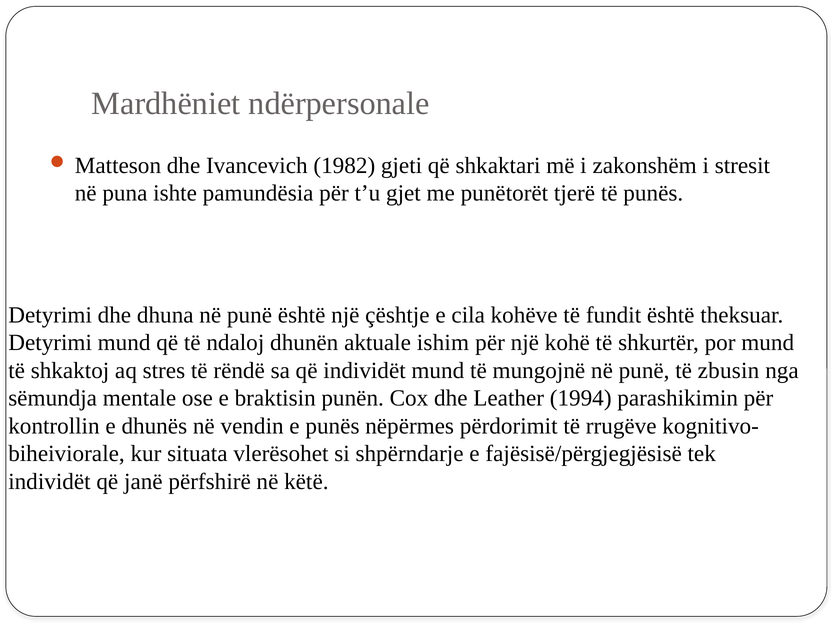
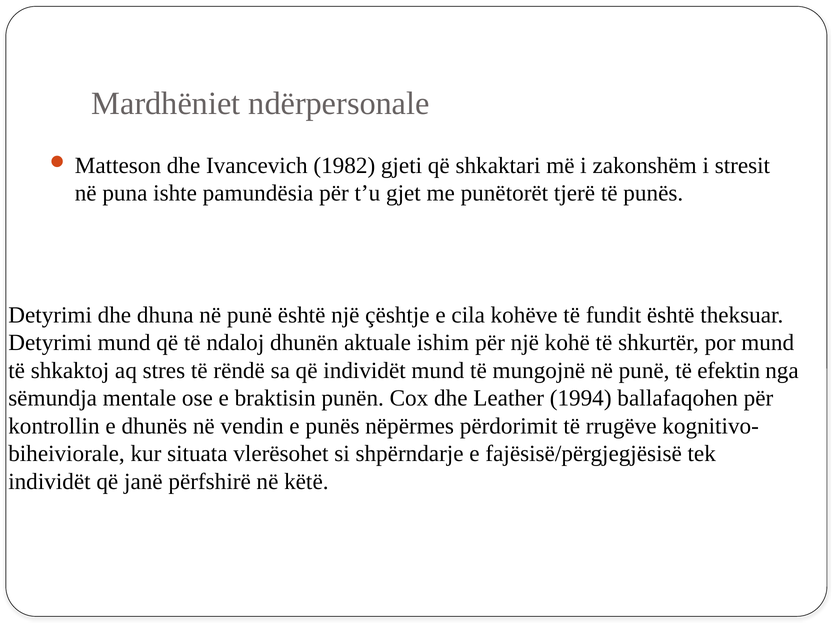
zbusin: zbusin -> efektin
parashikimin: parashikimin -> ballafaqohen
